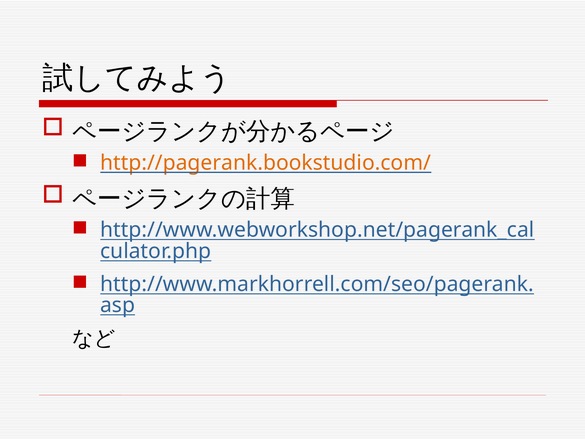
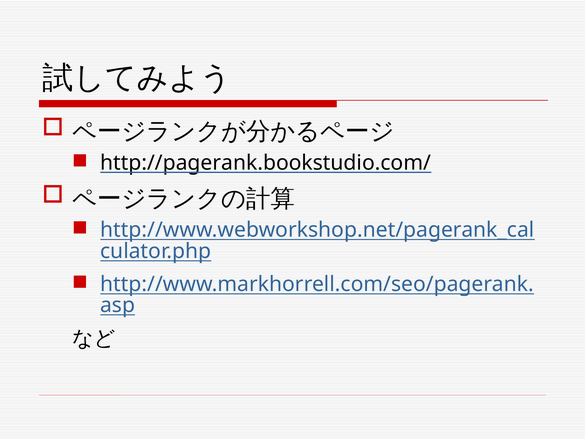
http://pagerank.bookstudio.com/ colour: orange -> black
